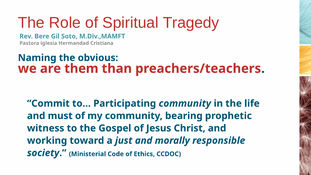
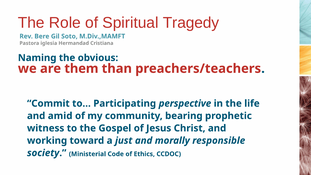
Participating community: community -> perspective
must: must -> amid
